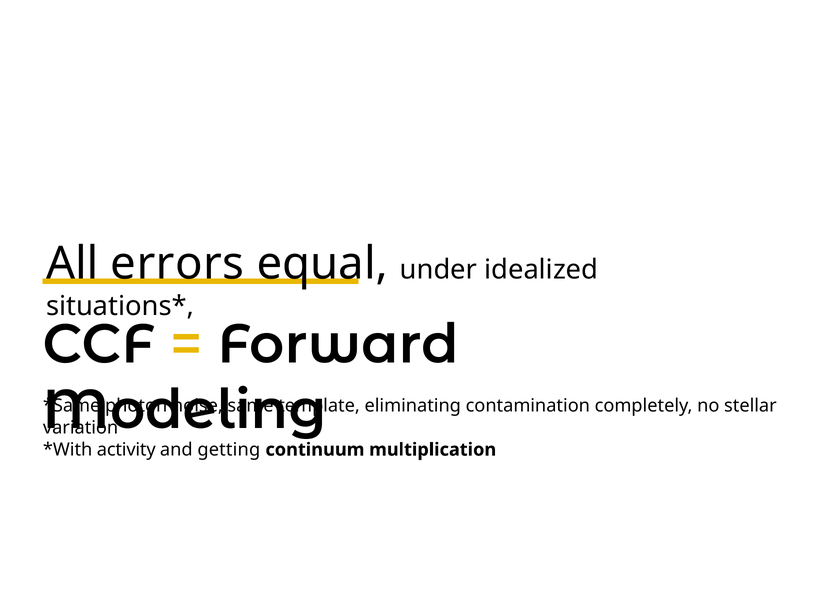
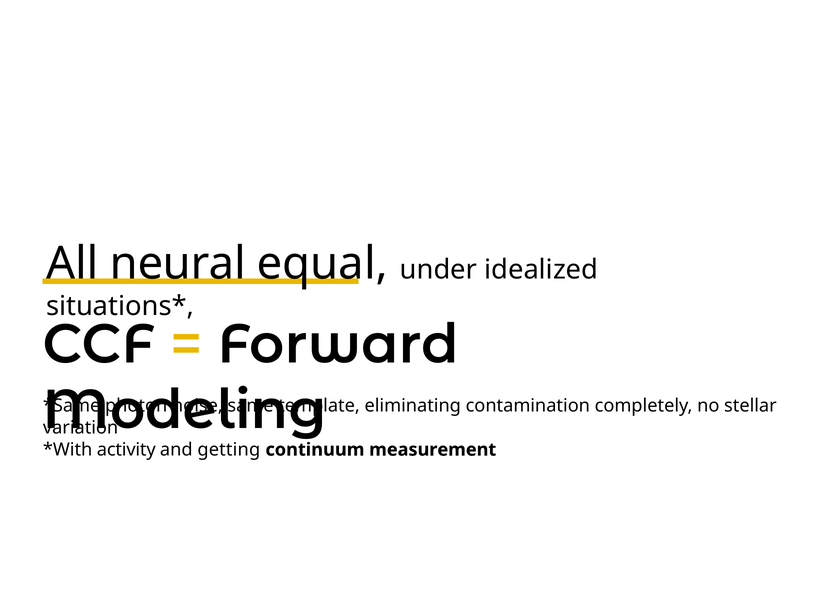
errors: errors -> neural
multiplication: multiplication -> measurement
